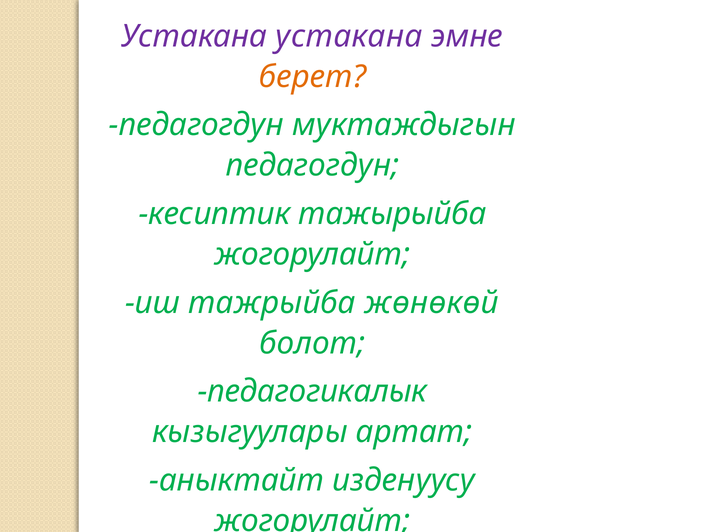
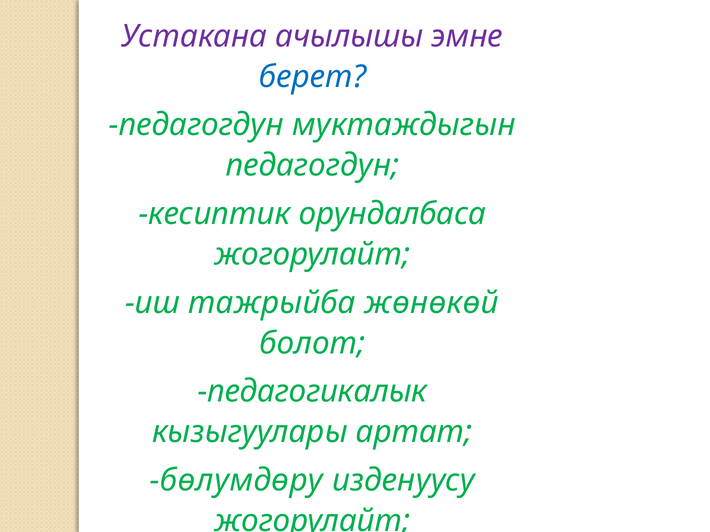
Устакана устакана: устакана -> ачылышы
берет colour: orange -> blue
тажырыйба: тажырыйба -> орундалбаса
аныктайт: аныктайт -> бөлумдөру
